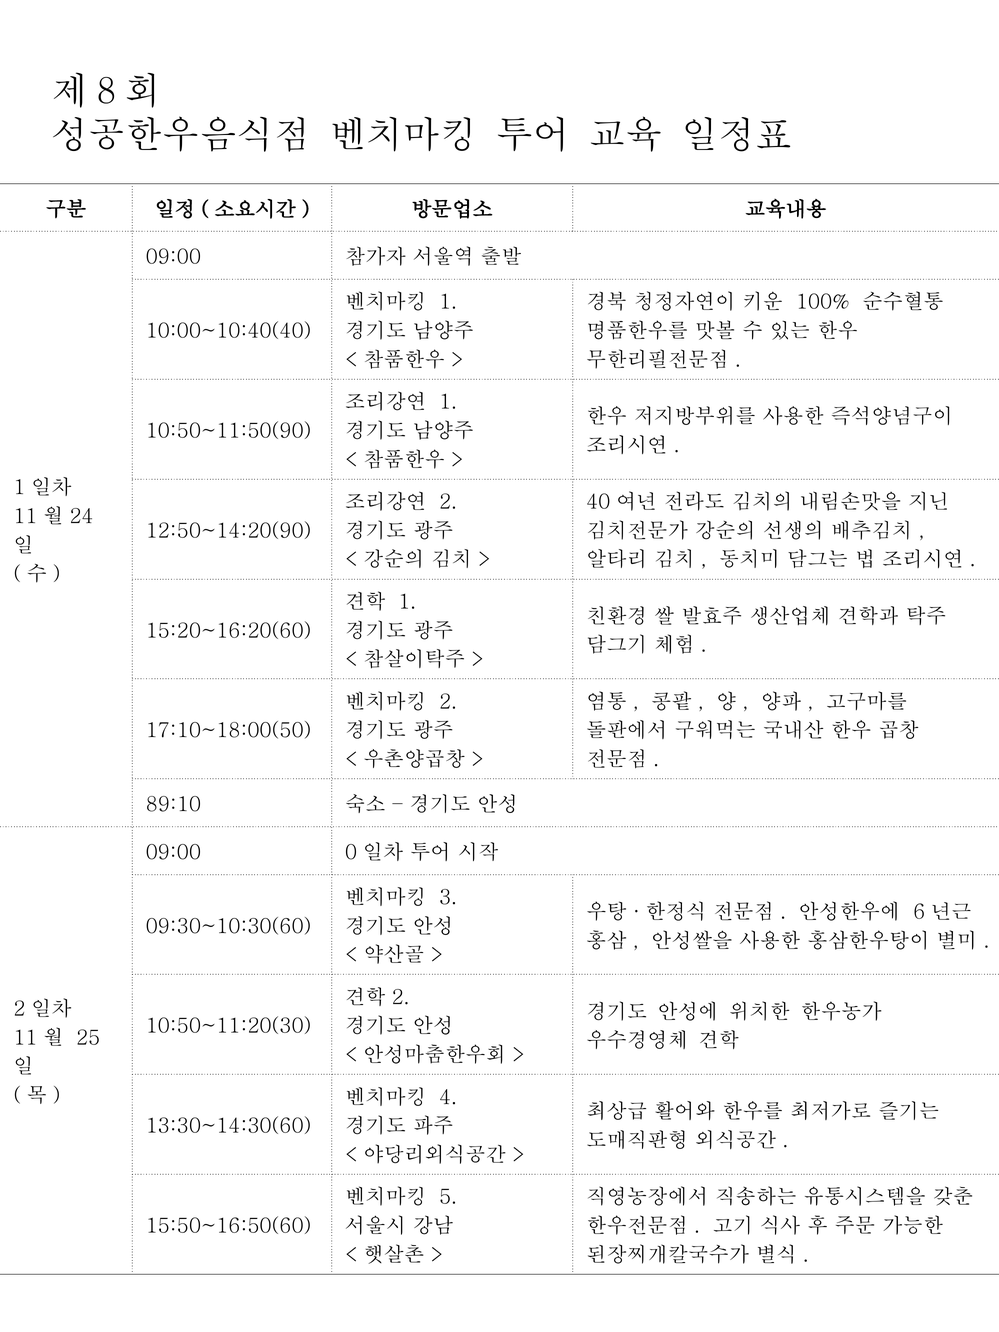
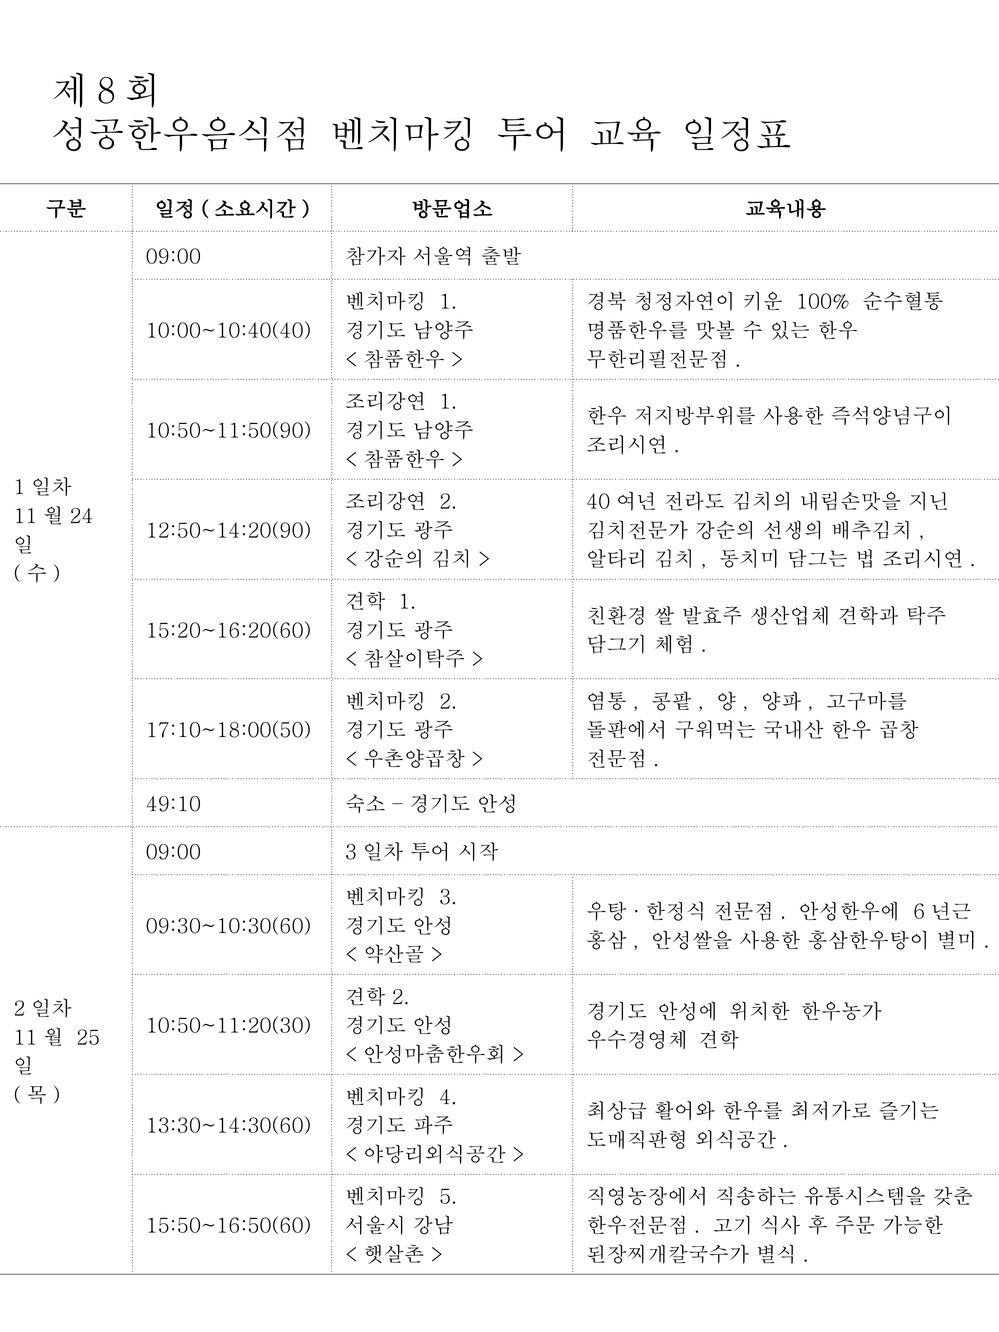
89:10: 89:10 -> 49:10
09:00 0: 0 -> 3
